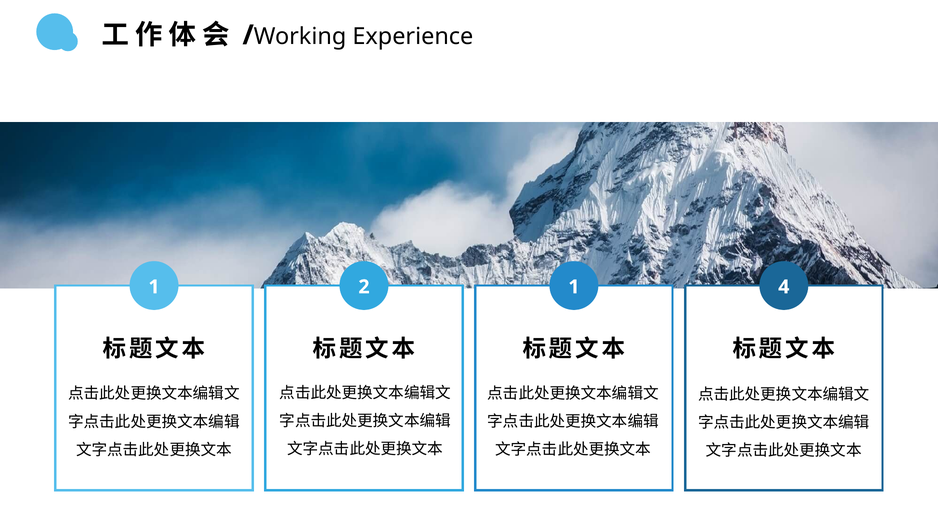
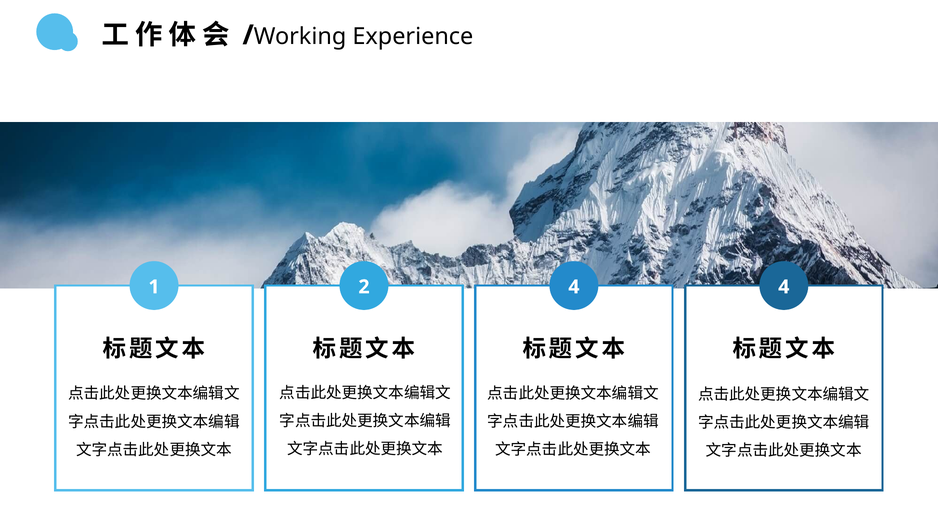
2 1: 1 -> 4
